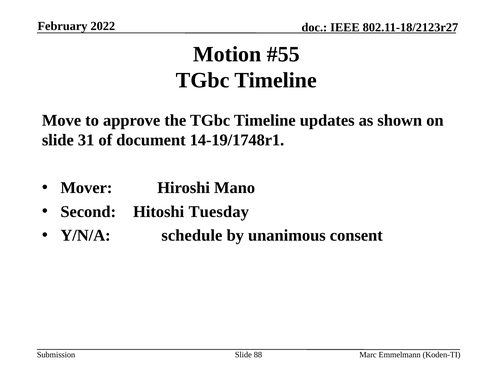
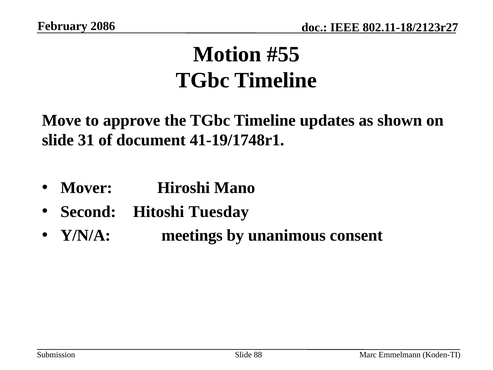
2022: 2022 -> 2086
14-19/1748r1: 14-19/1748r1 -> 41-19/1748r1
schedule: schedule -> meetings
